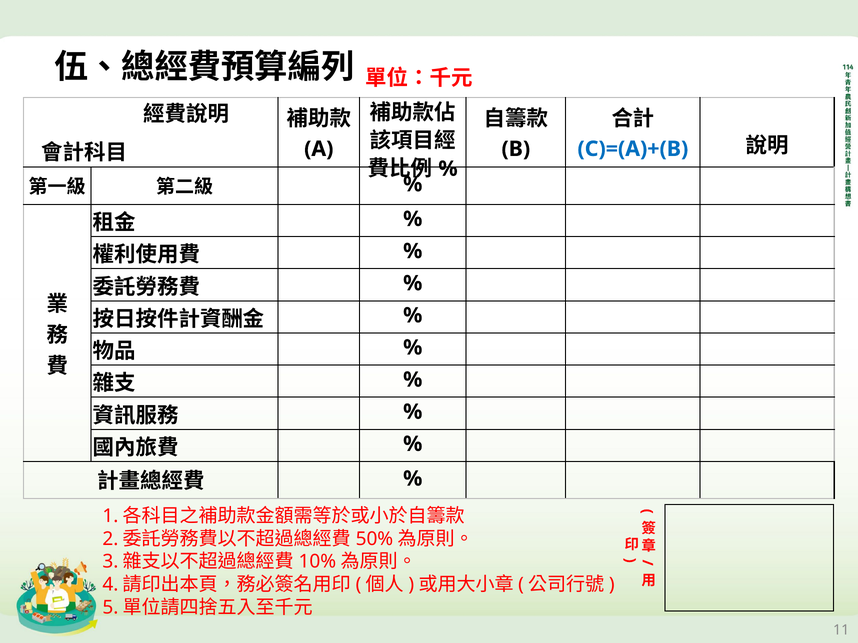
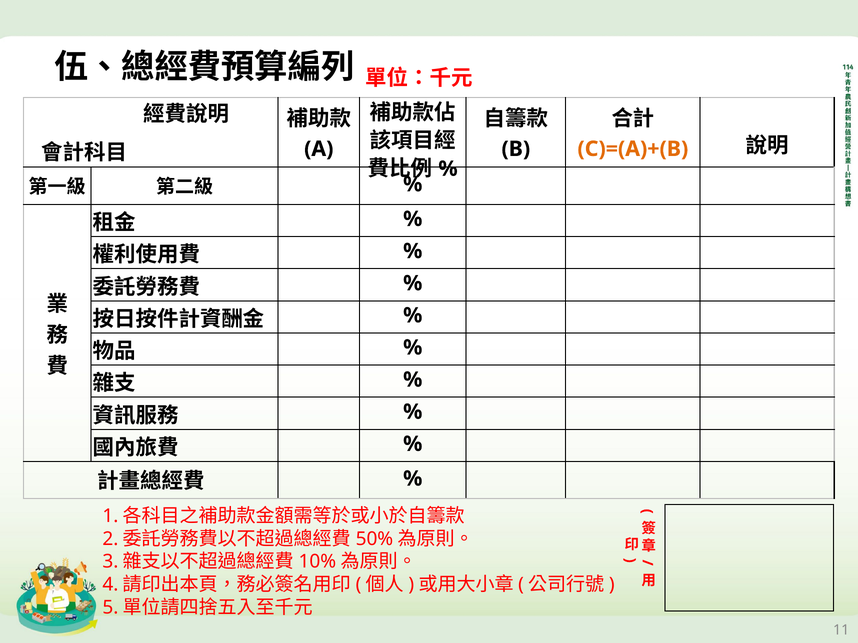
C)=(A)+(B colour: blue -> orange
